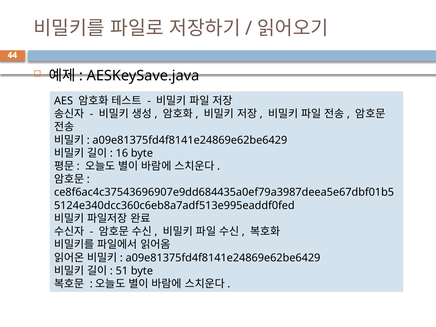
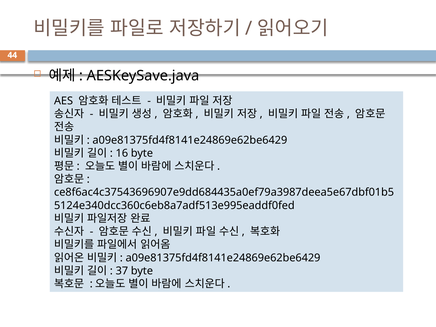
51: 51 -> 37
